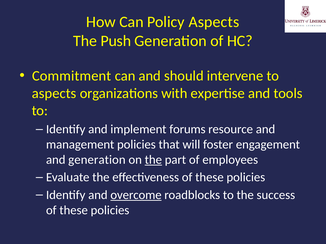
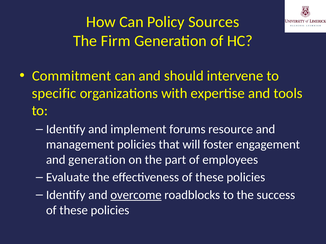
Policy Aspects: Aspects -> Sources
Push: Push -> Firm
aspects at (54, 93): aspects -> specific
the at (153, 160) underline: present -> none
